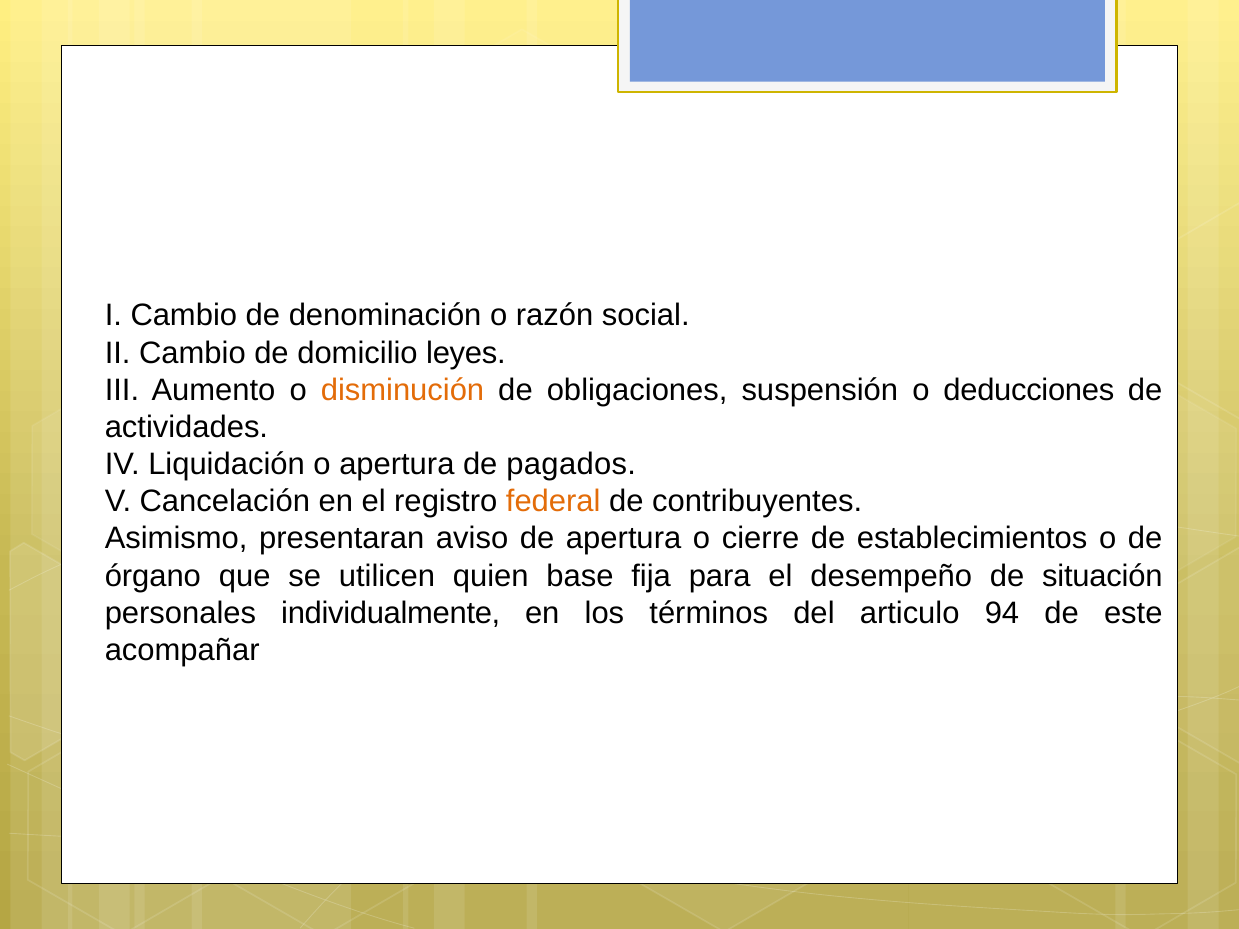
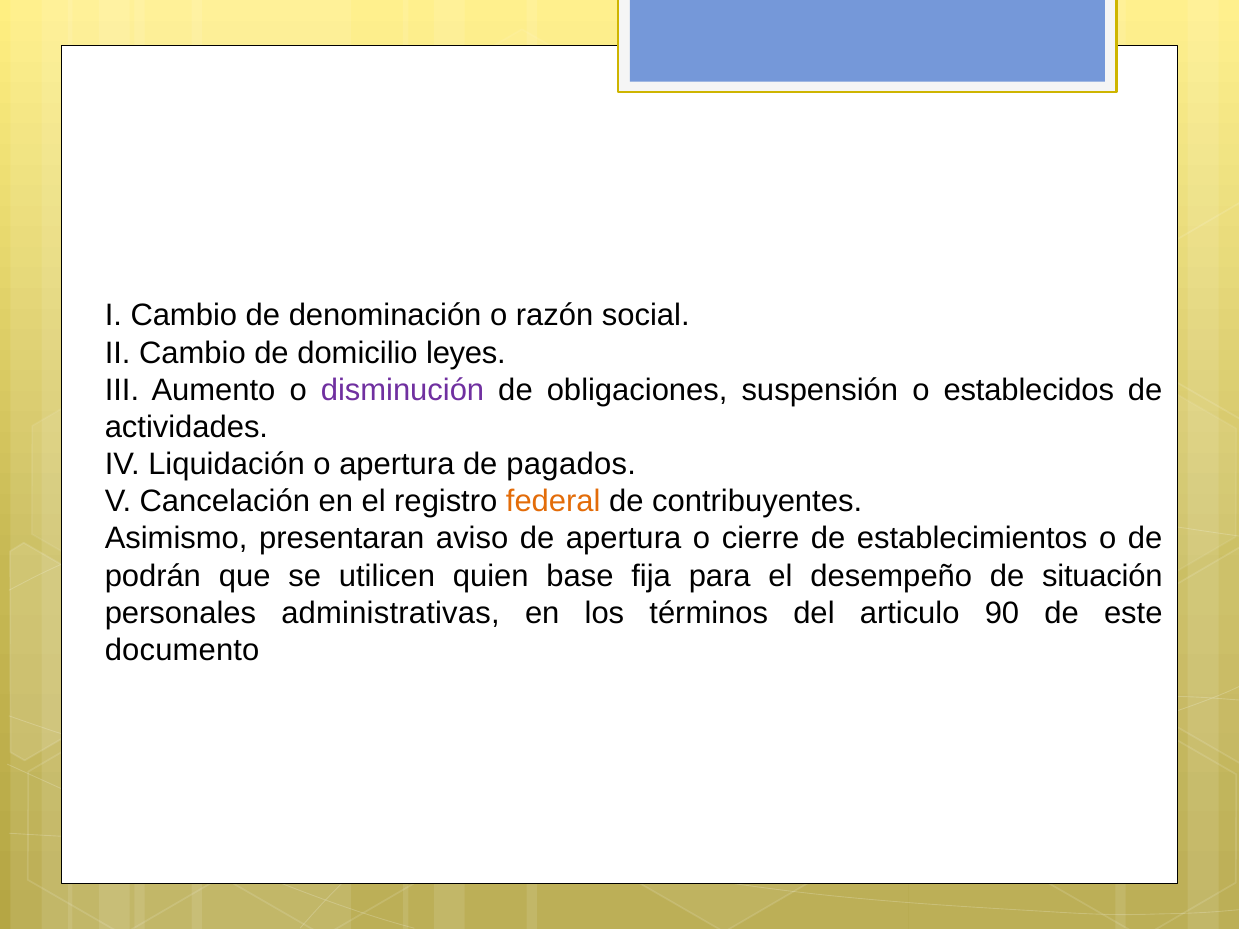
disminución colour: orange -> purple
deducciones: deducciones -> establecidos
órgano: órgano -> podrán
individualmente: individualmente -> administrativas
94: 94 -> 90
acompañar: acompañar -> documento
